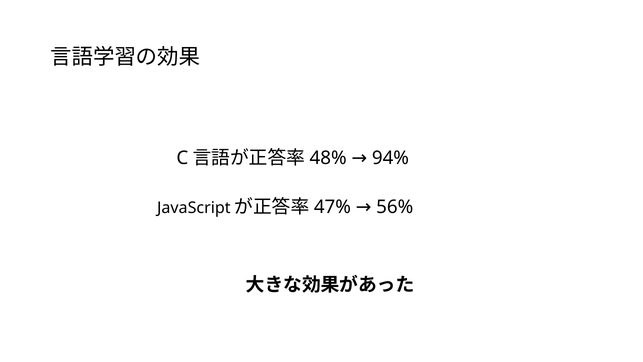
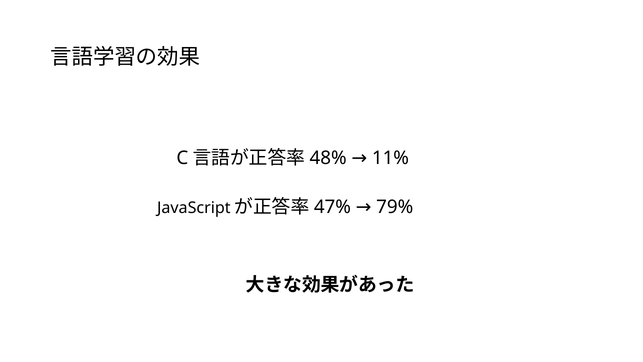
94%: 94% -> 11%
56%: 56% -> 79%
